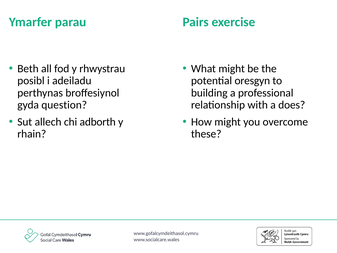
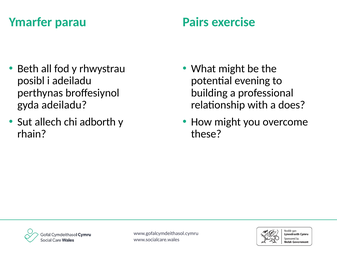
oresgyn: oresgyn -> evening
gyda question: question -> adeiladu
